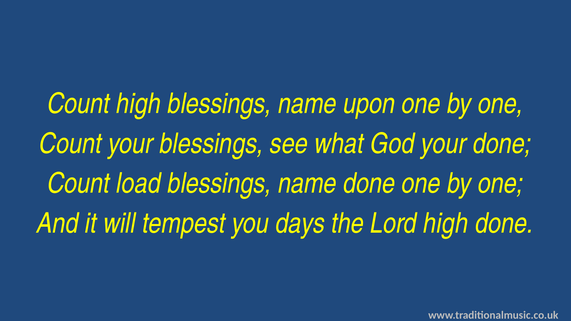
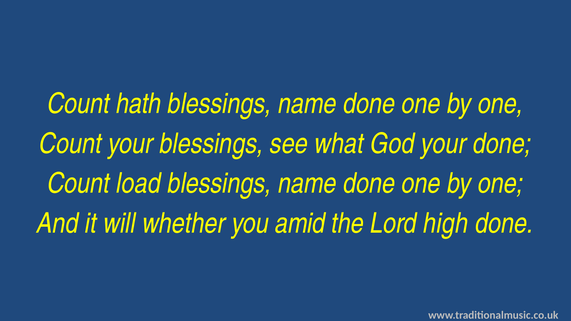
Count high: high -> hath
upon at (369, 104): upon -> done
tempest: tempest -> whether
days: days -> amid
